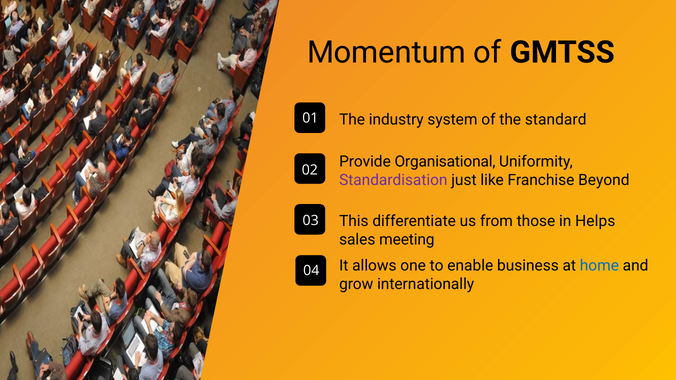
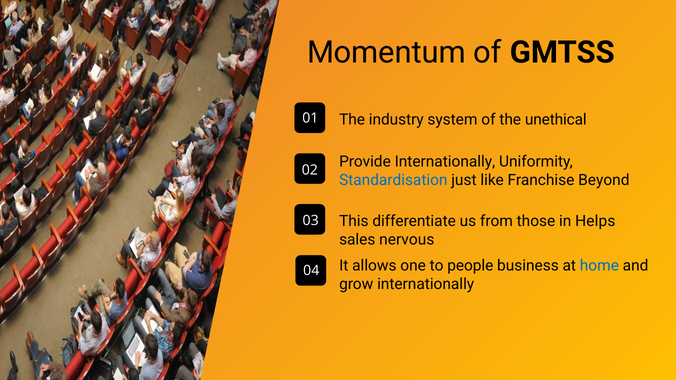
standard: standard -> unethical
Provide Organisational: Organisational -> Internationally
Standardisation colour: purple -> blue
meeting: meeting -> nervous
enable: enable -> people
